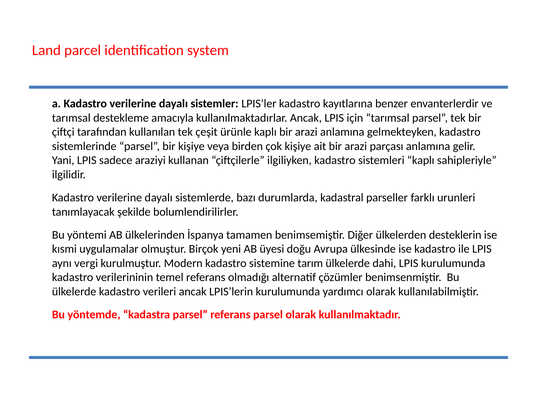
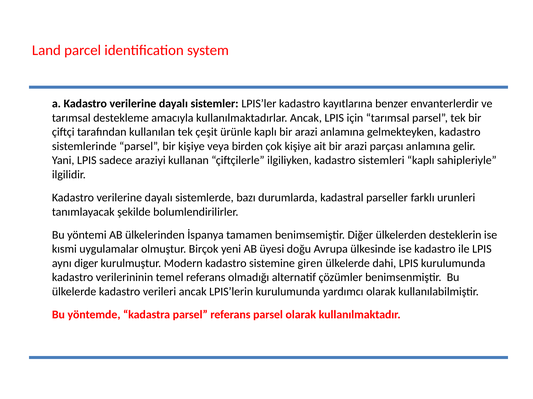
vergi: vergi -> diger
tarım: tarım -> giren
